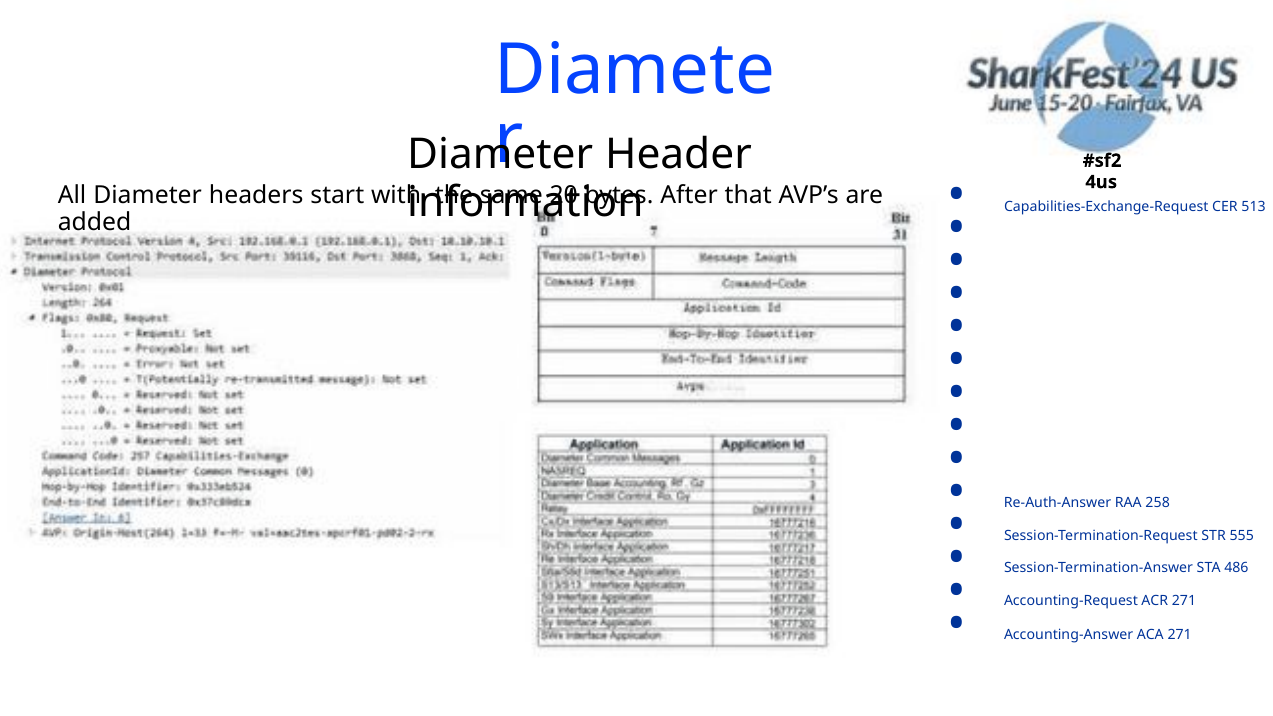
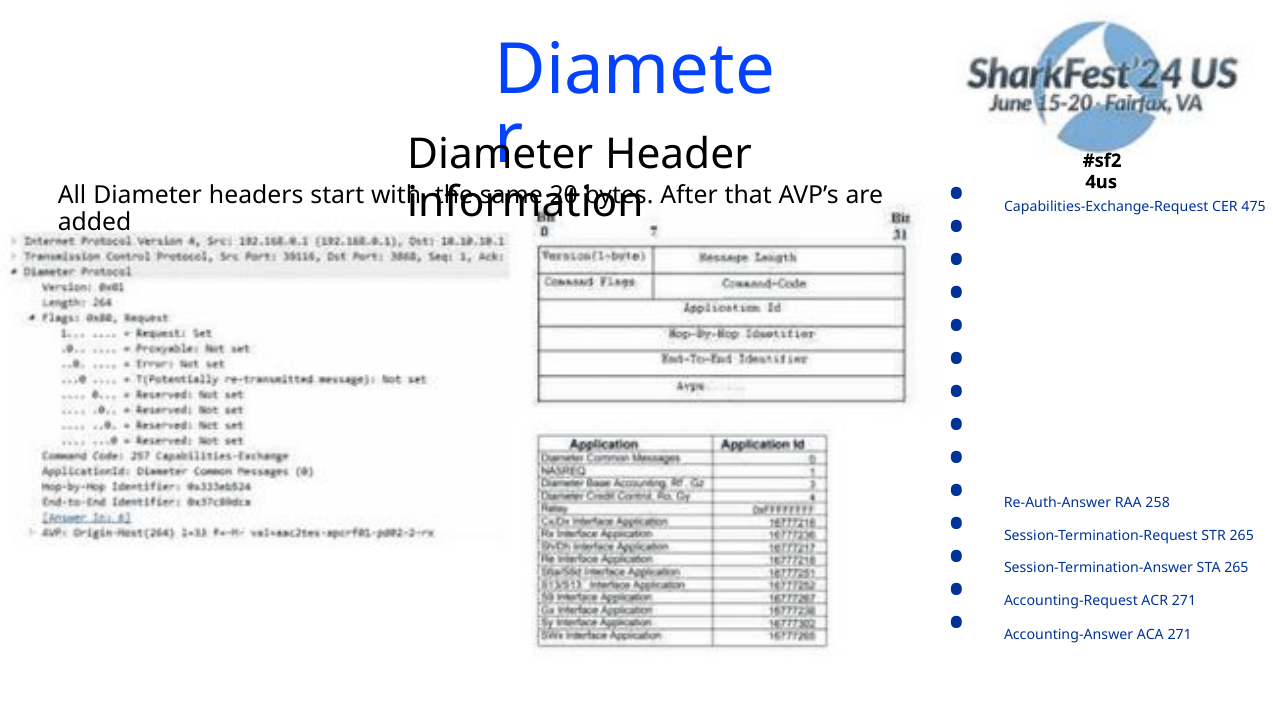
513: 513 -> 475
STR 555: 555 -> 265
STA 486: 486 -> 265
